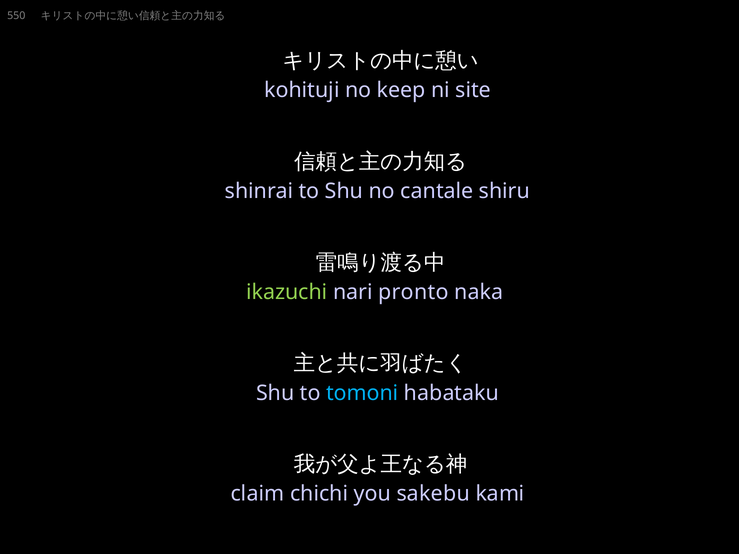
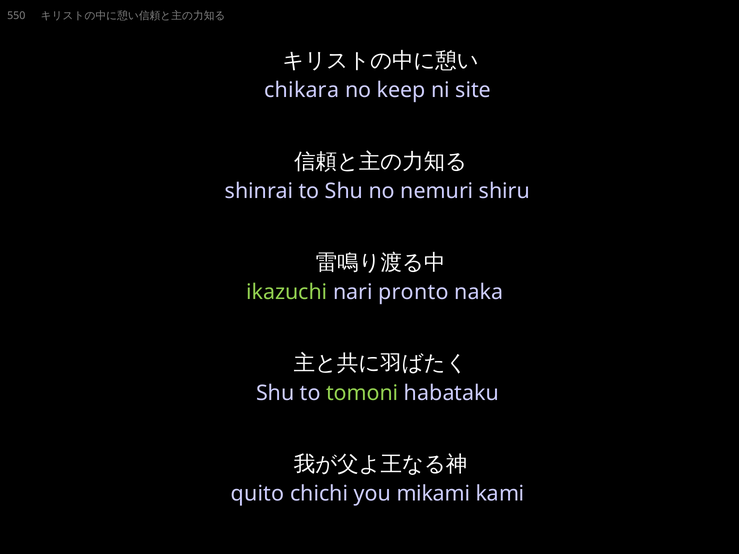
kohituji: kohituji -> chikara
cantale: cantale -> nemuri
tomoni colour: light blue -> light green
claim: claim -> quito
sakebu: sakebu -> mikami
